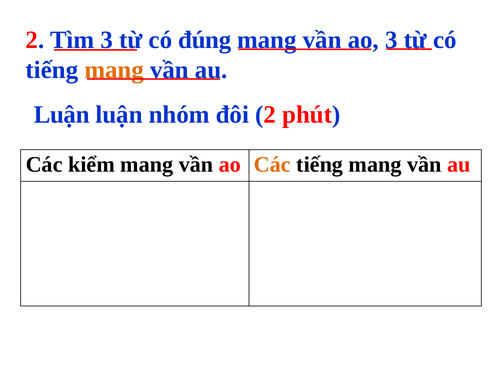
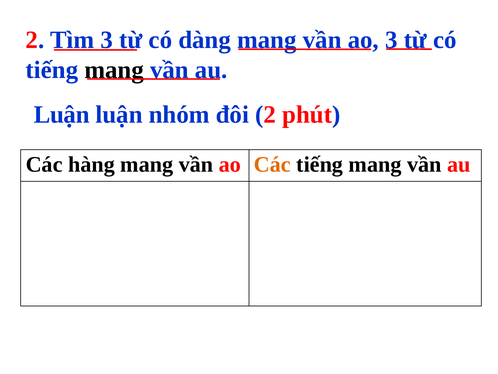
đúng: đúng -> dàng
mang at (114, 70) colour: orange -> black
kiểm: kiểm -> hàng
